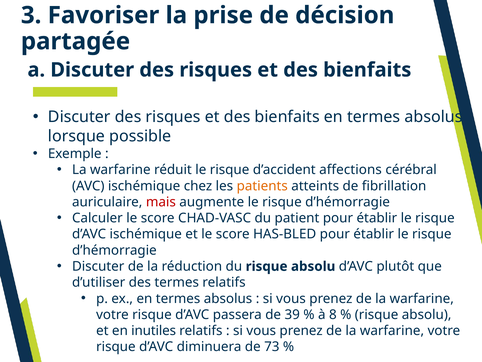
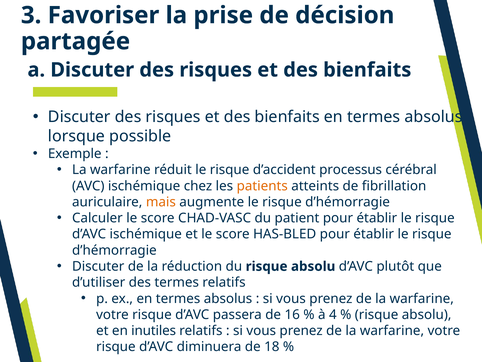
affections: affections -> processus
mais colour: red -> orange
39: 39 -> 16
8: 8 -> 4
73: 73 -> 18
